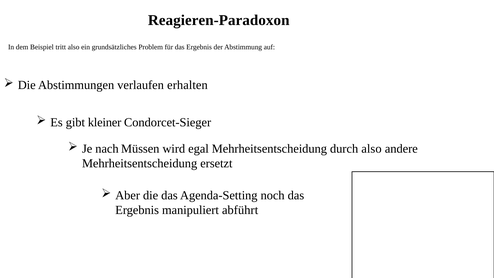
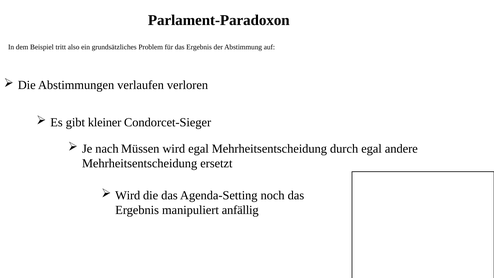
Reagieren-Paradoxon: Reagieren-Paradoxon -> Parlament-Paradoxon
erhalten: erhalten -> verloren
durch also: also -> egal
Aber at (128, 195): Aber -> Wird
abführt: abführt -> anfällig
